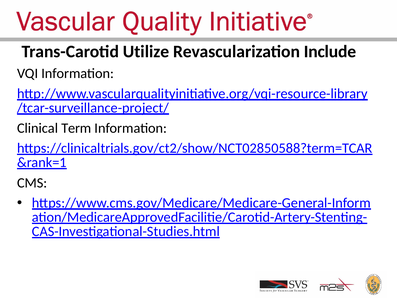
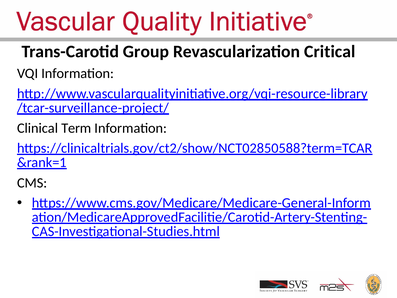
Utilize: Utilize -> Group
Include: Include -> Critical
